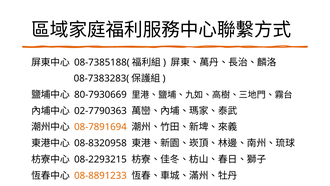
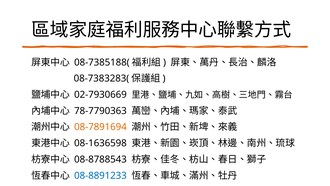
80-7930669: 80-7930669 -> 02-7930669
02-7790363: 02-7790363 -> 78-7790363
08-8320958: 08-8320958 -> 08-1636598
08-2293215: 08-2293215 -> 08-8788543
08-8891233 colour: orange -> blue
